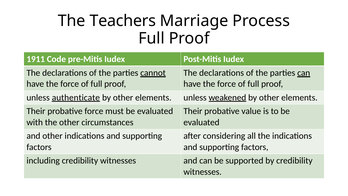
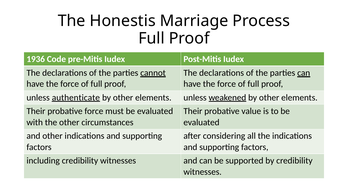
Teachers: Teachers -> Honestis
1911: 1911 -> 1936
